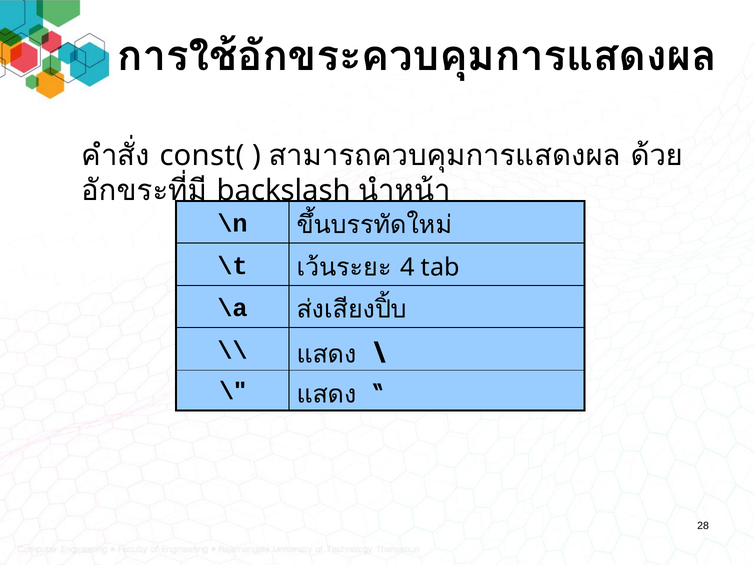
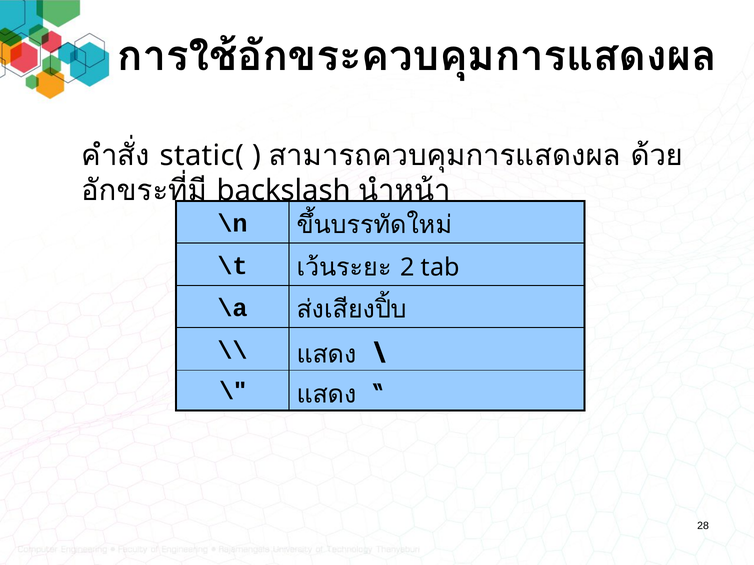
const(: const( -> static(
4: 4 -> 2
